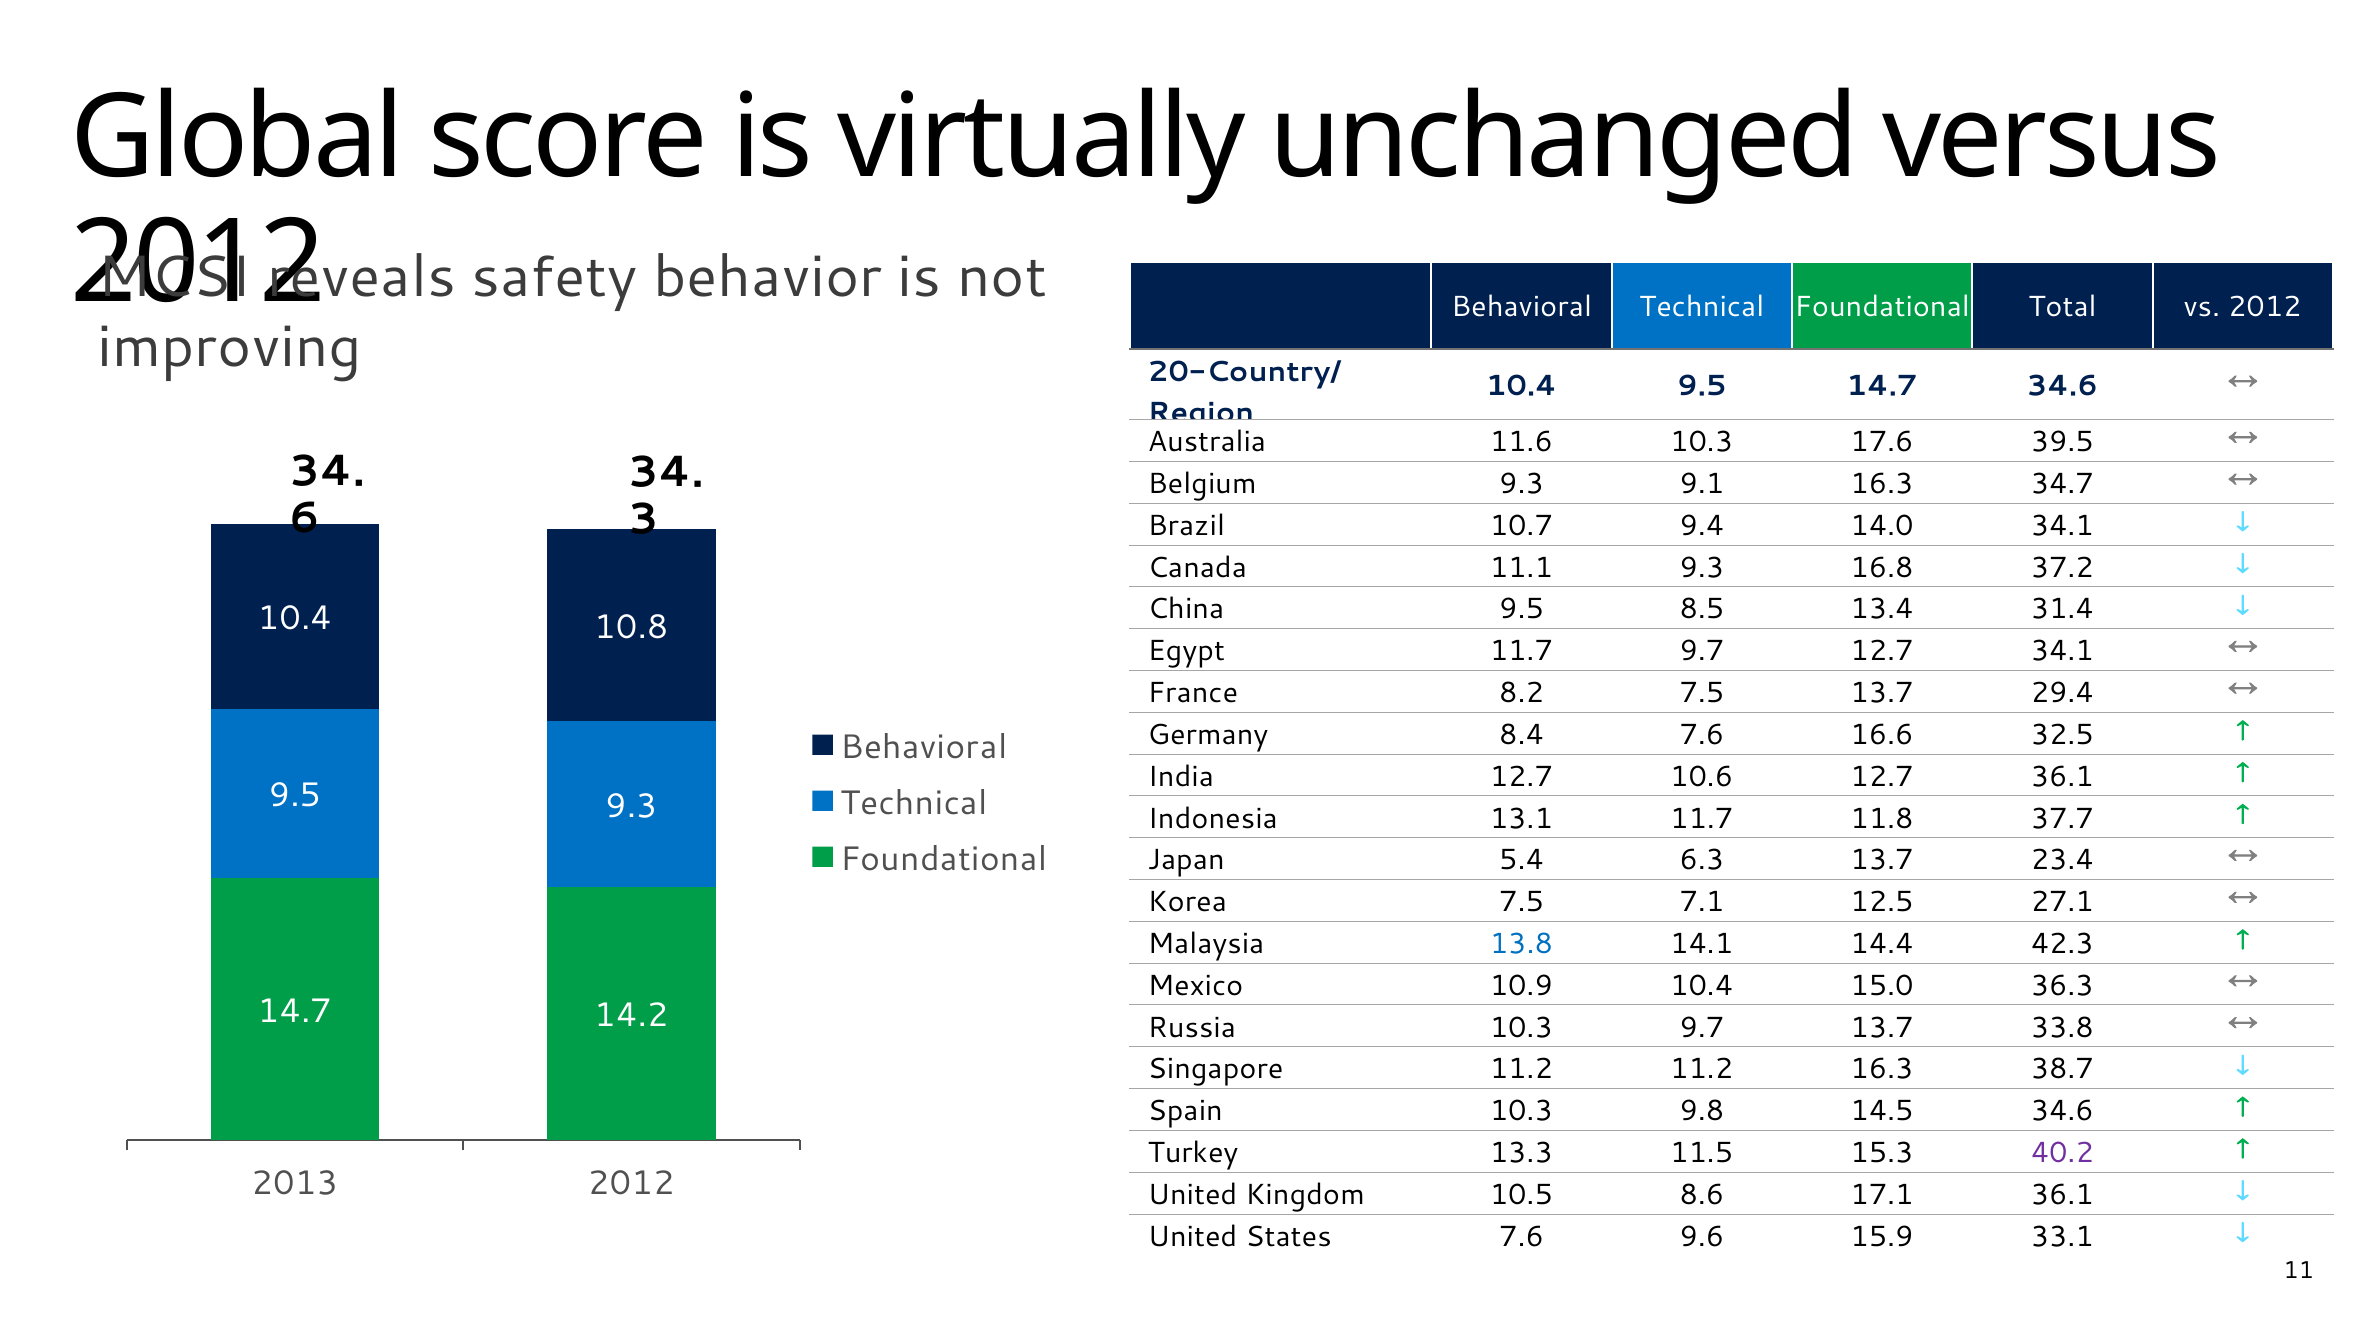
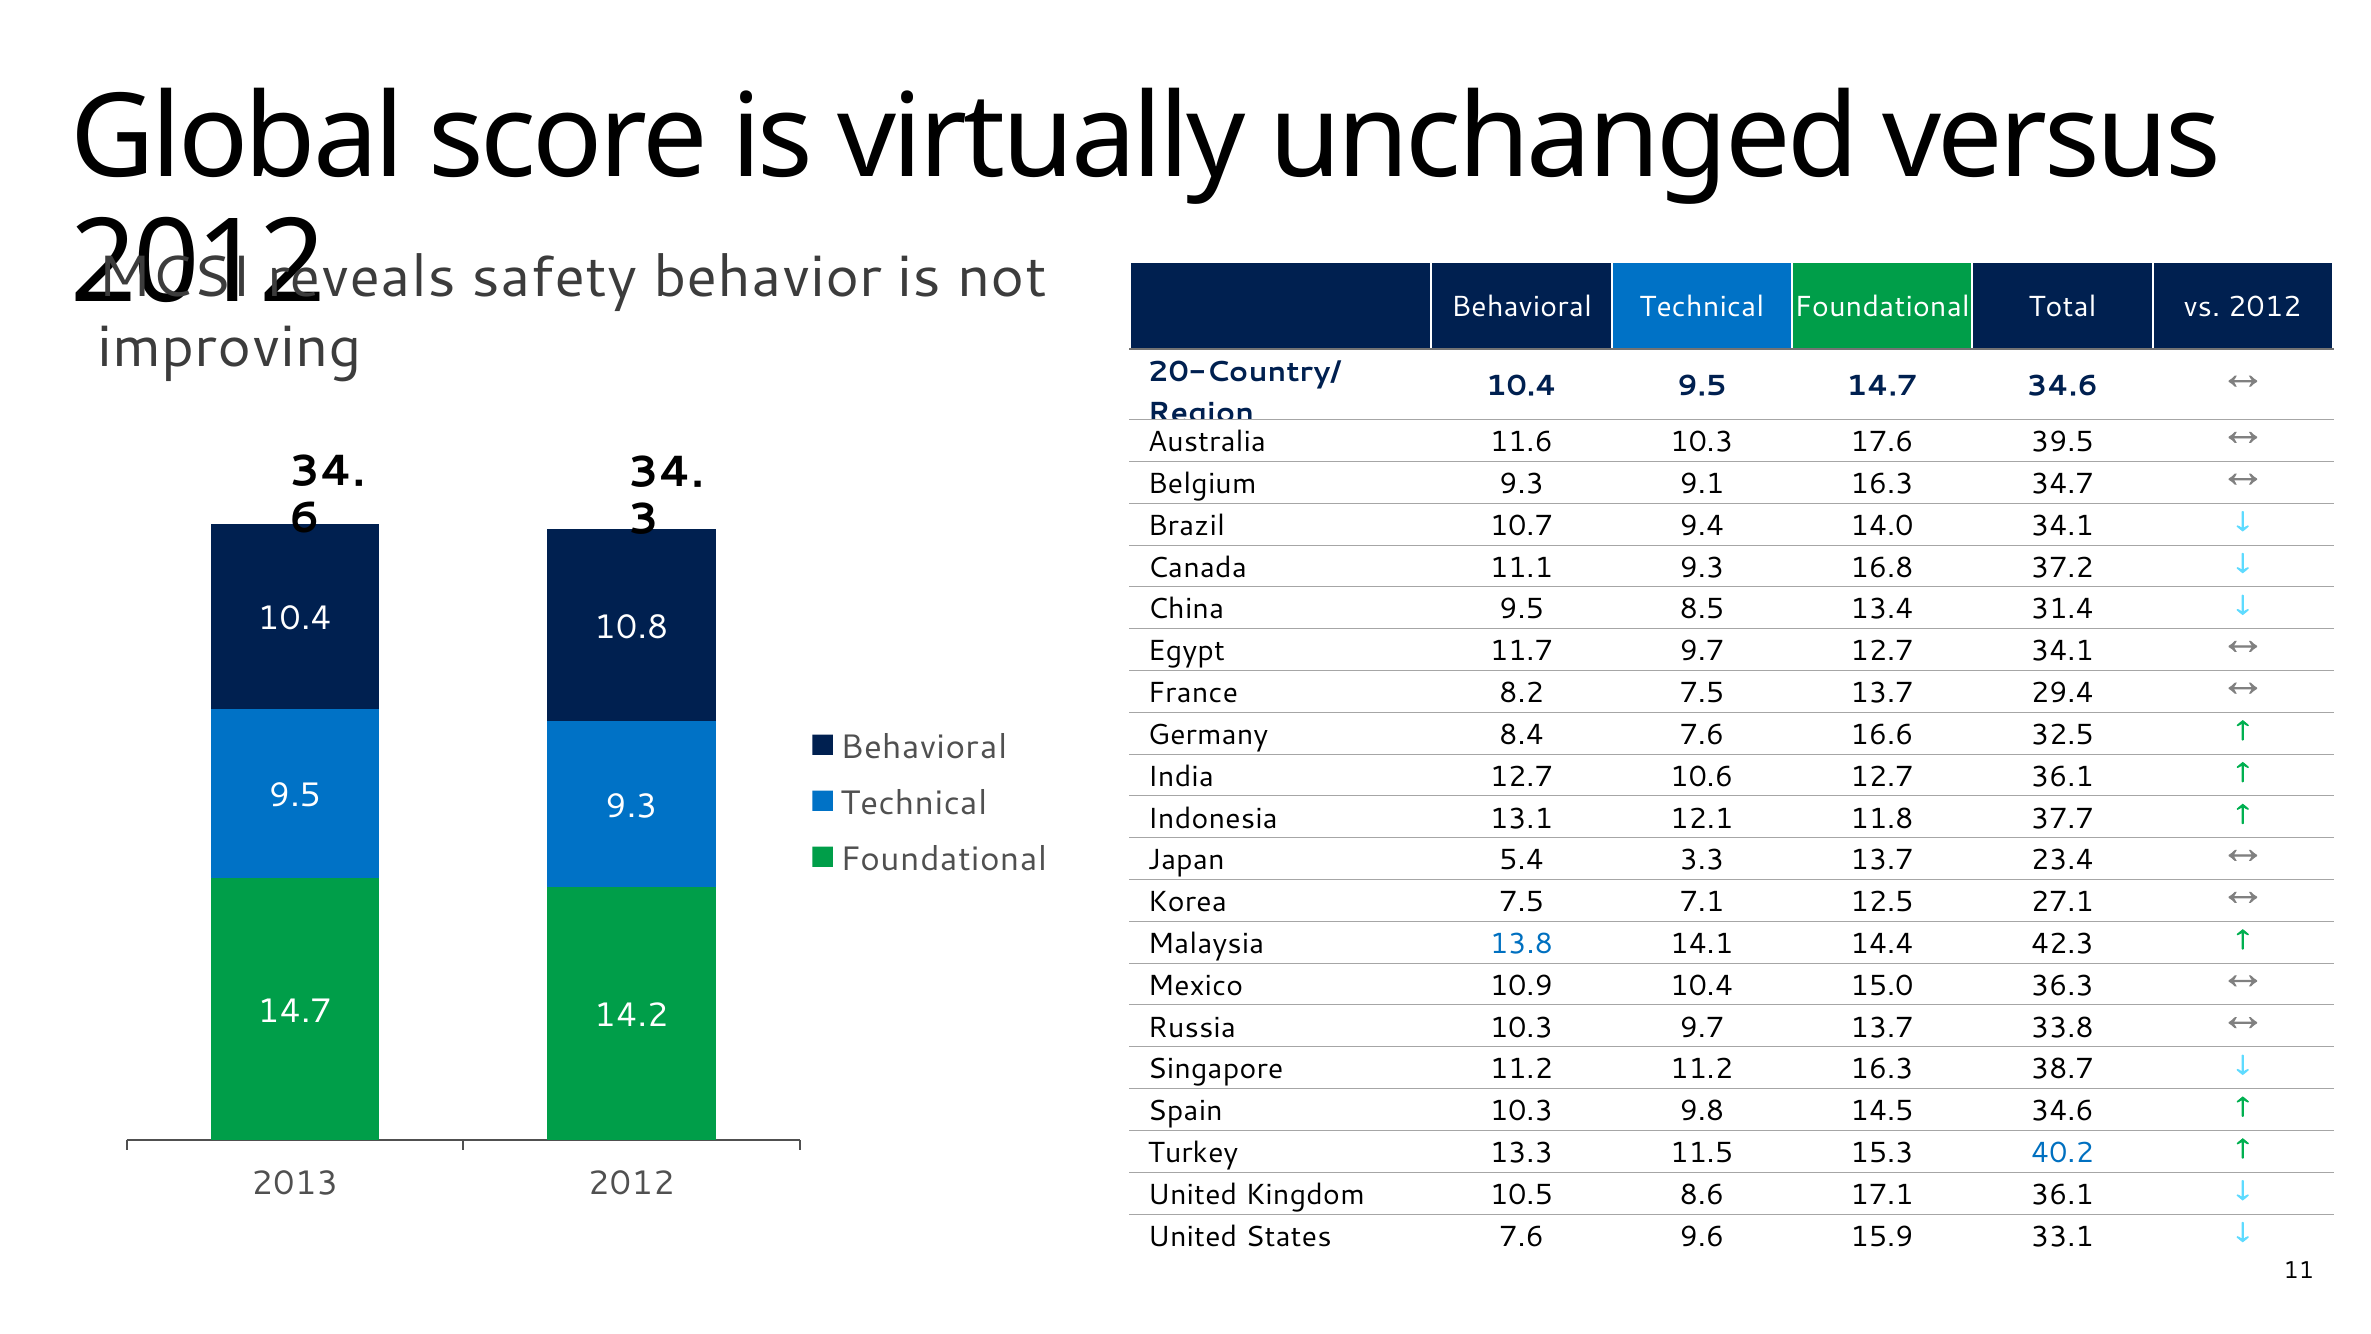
13.1 11.7: 11.7 -> 12.1
6.3: 6.3 -> 3.3
40.2 colour: purple -> blue
